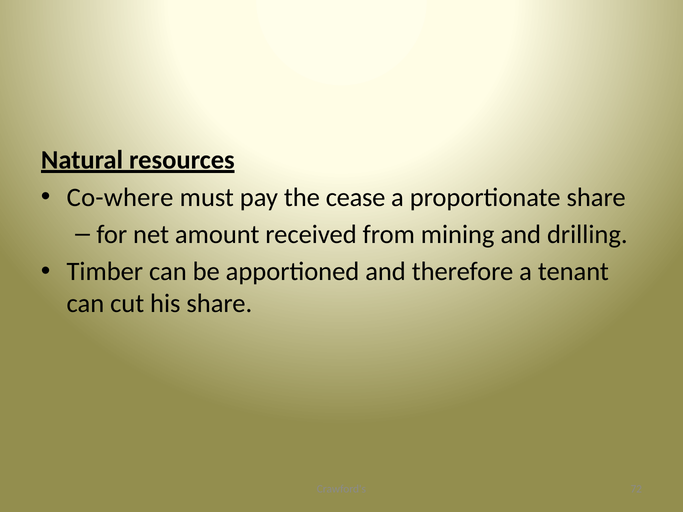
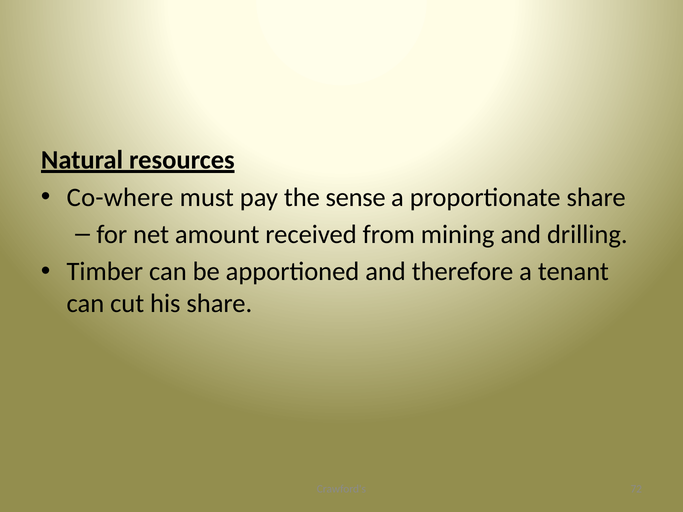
cease: cease -> sense
